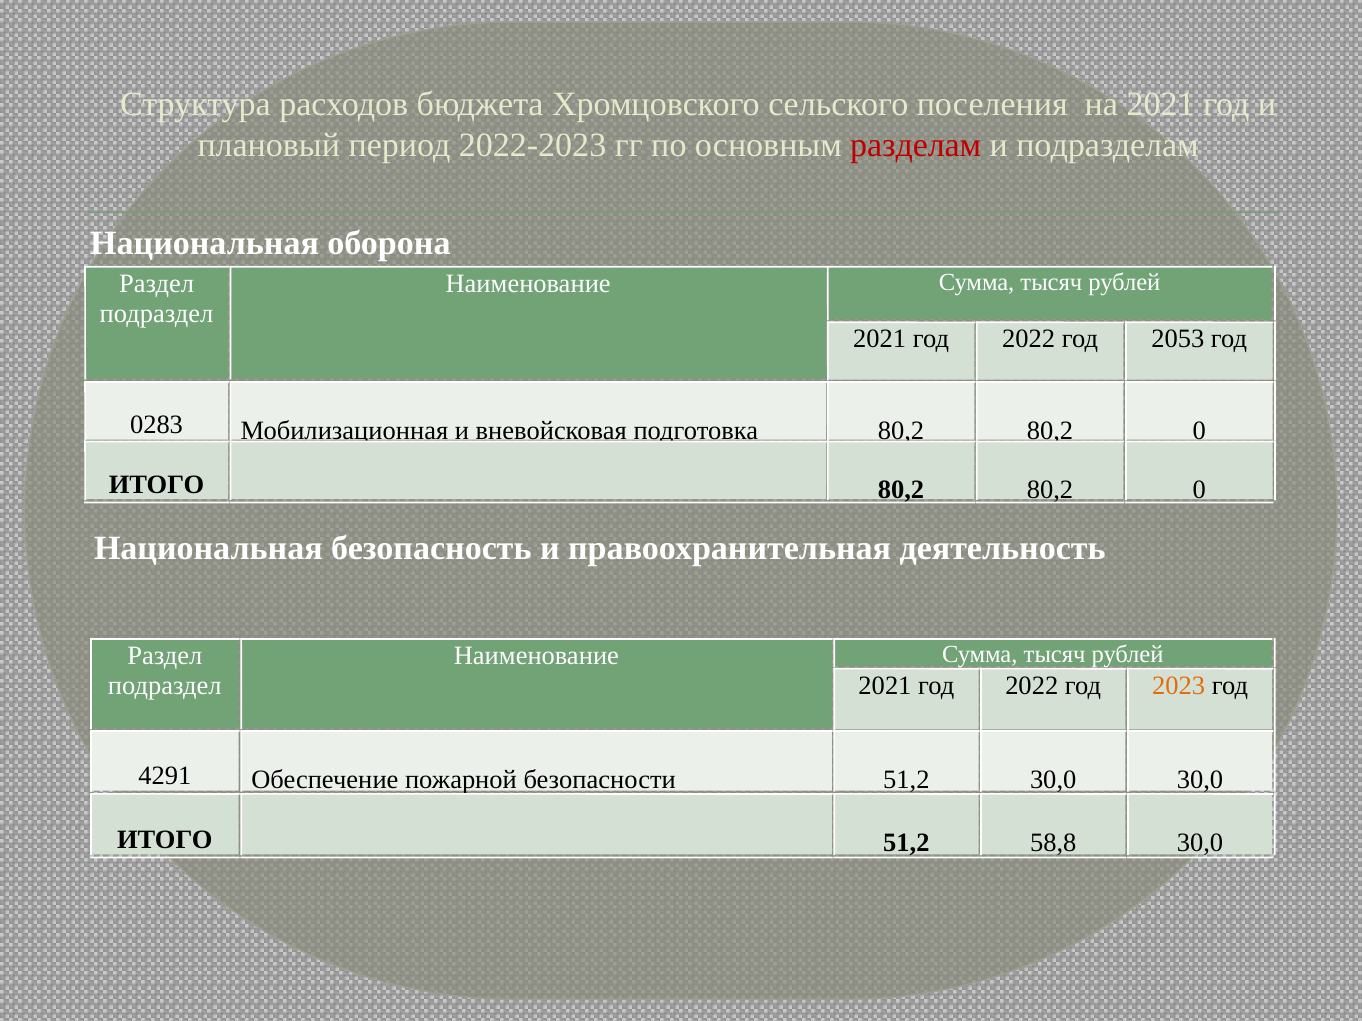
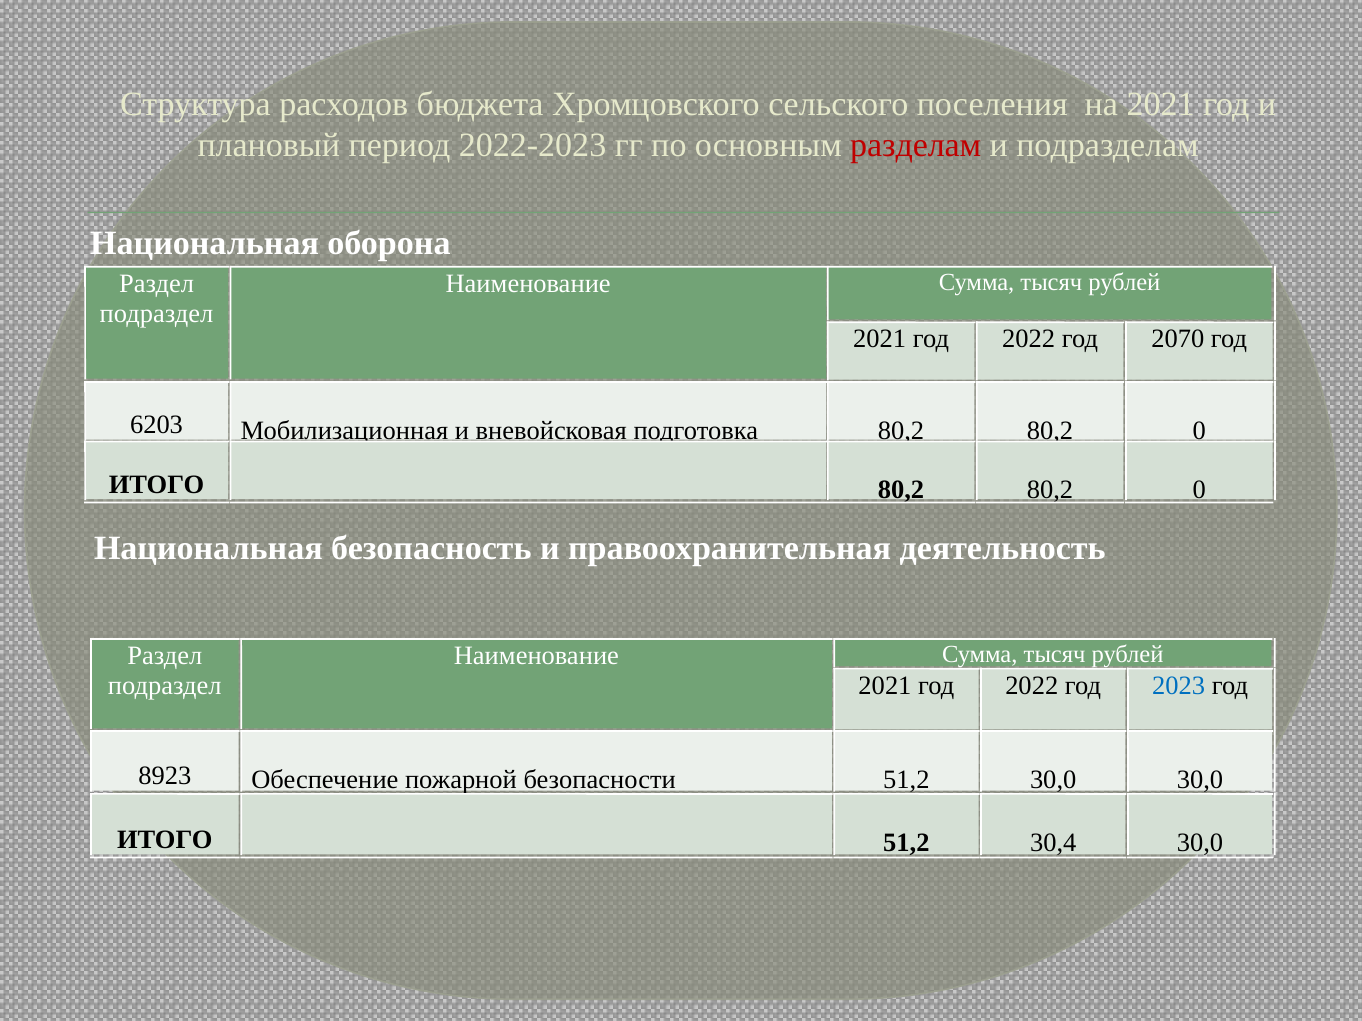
2053: 2053 -> 2070
0283: 0283 -> 6203
2023 colour: orange -> blue
4291: 4291 -> 8923
58,8: 58,8 -> 30,4
